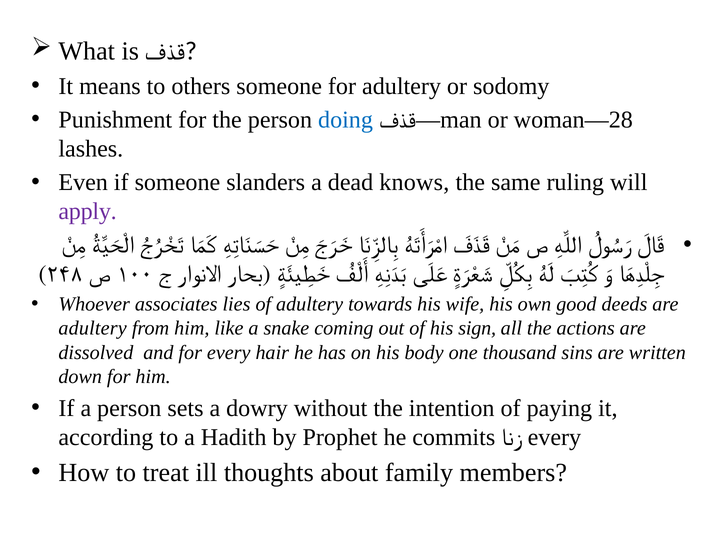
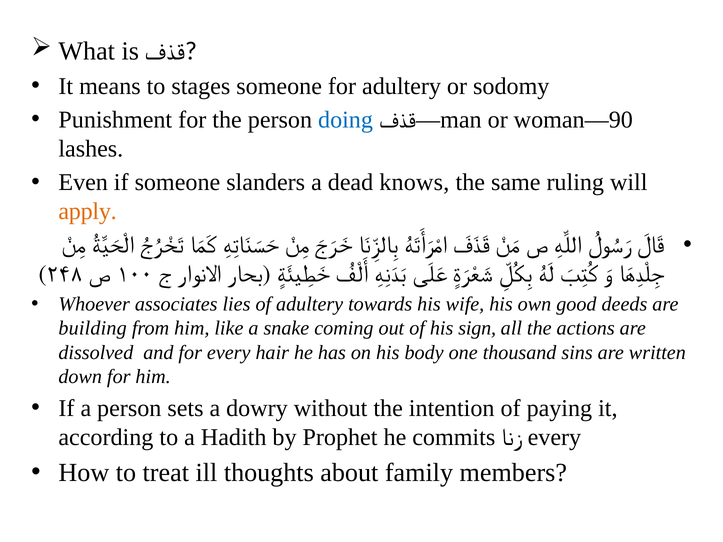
others: others -> stages
woman—28: woman—28 -> woman—90
apply colour: purple -> orange
adultery at (93, 328): adultery -> building
